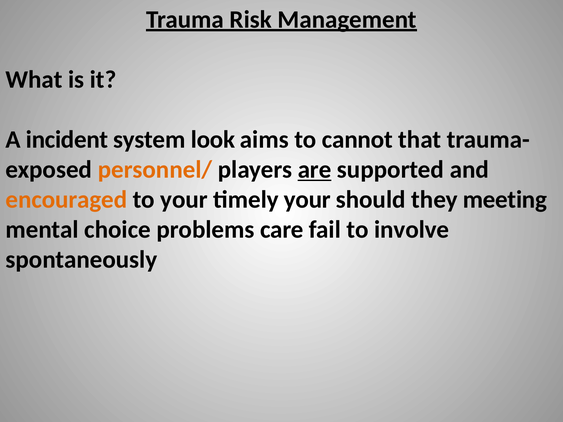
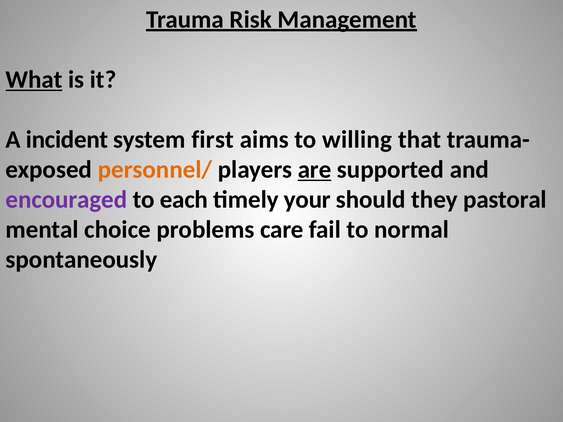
What underline: none -> present
look: look -> first
cannot: cannot -> willing
encouraged colour: orange -> purple
to your: your -> each
meeting: meeting -> pastoral
involve: involve -> normal
